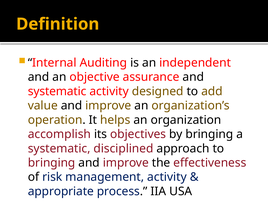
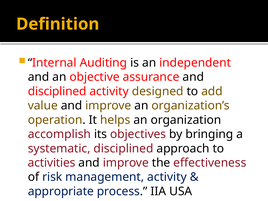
systematic at (57, 91): systematic -> disciplined
bringing at (52, 163): bringing -> activities
